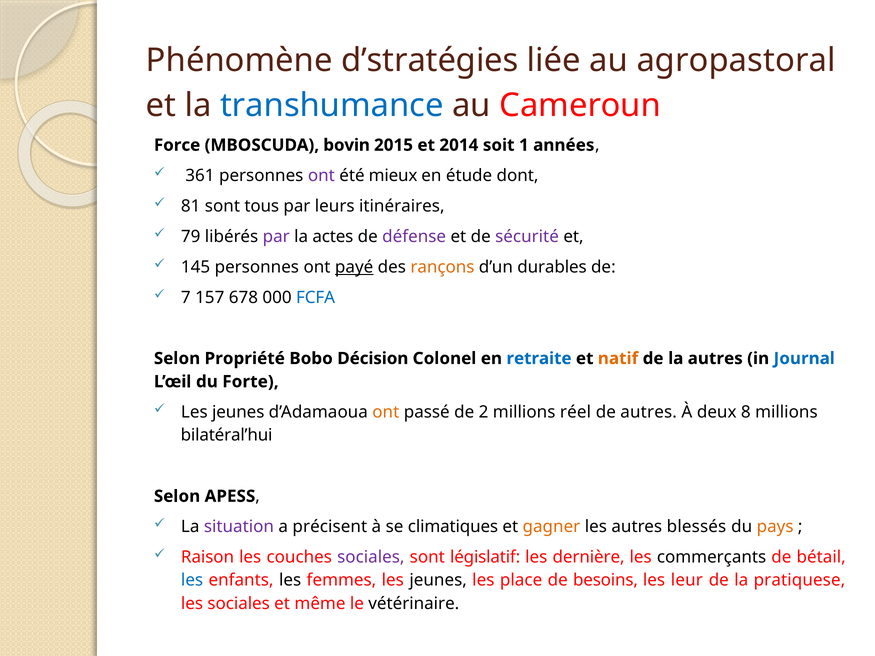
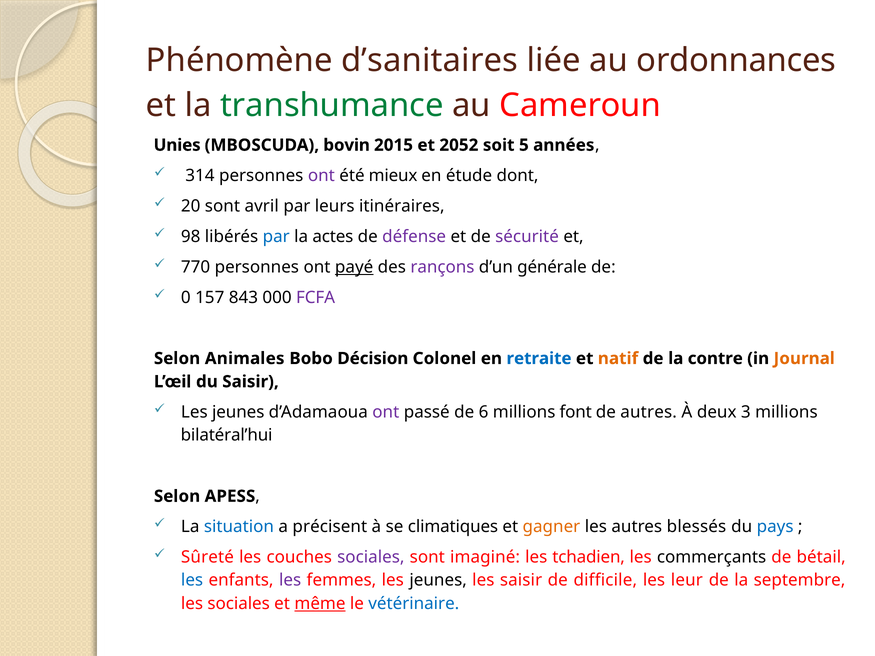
d’stratégies: d’stratégies -> d’sanitaires
agropastoral: agropastoral -> ordonnances
transhumance colour: blue -> green
Force: Force -> Unies
2014: 2014 -> 2052
1: 1 -> 5
361: 361 -> 314
81: 81 -> 20
tous: tous -> avril
79: 79 -> 98
par at (276, 237) colour: purple -> blue
145: 145 -> 770
rançons colour: orange -> purple
durables: durables -> générale
7: 7 -> 0
678: 678 -> 843
FCFA colour: blue -> purple
Propriété: Propriété -> Animales
la autres: autres -> contre
Journal colour: blue -> orange
du Forte: Forte -> Saisir
ont at (386, 412) colour: orange -> purple
2: 2 -> 6
réel: réel -> font
8: 8 -> 3
situation colour: purple -> blue
pays colour: orange -> blue
Raison: Raison -> Sûreté
législatif: législatif -> imaginé
dernière: dernière -> tchadien
les at (290, 581) colour: black -> purple
les place: place -> saisir
besoins: besoins -> difficile
pratiquese: pratiquese -> septembre
même underline: none -> present
vétérinaire colour: black -> blue
